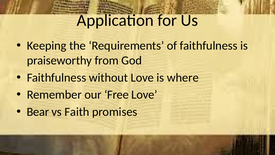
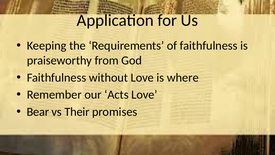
Free: Free -> Acts
Faith: Faith -> Their
